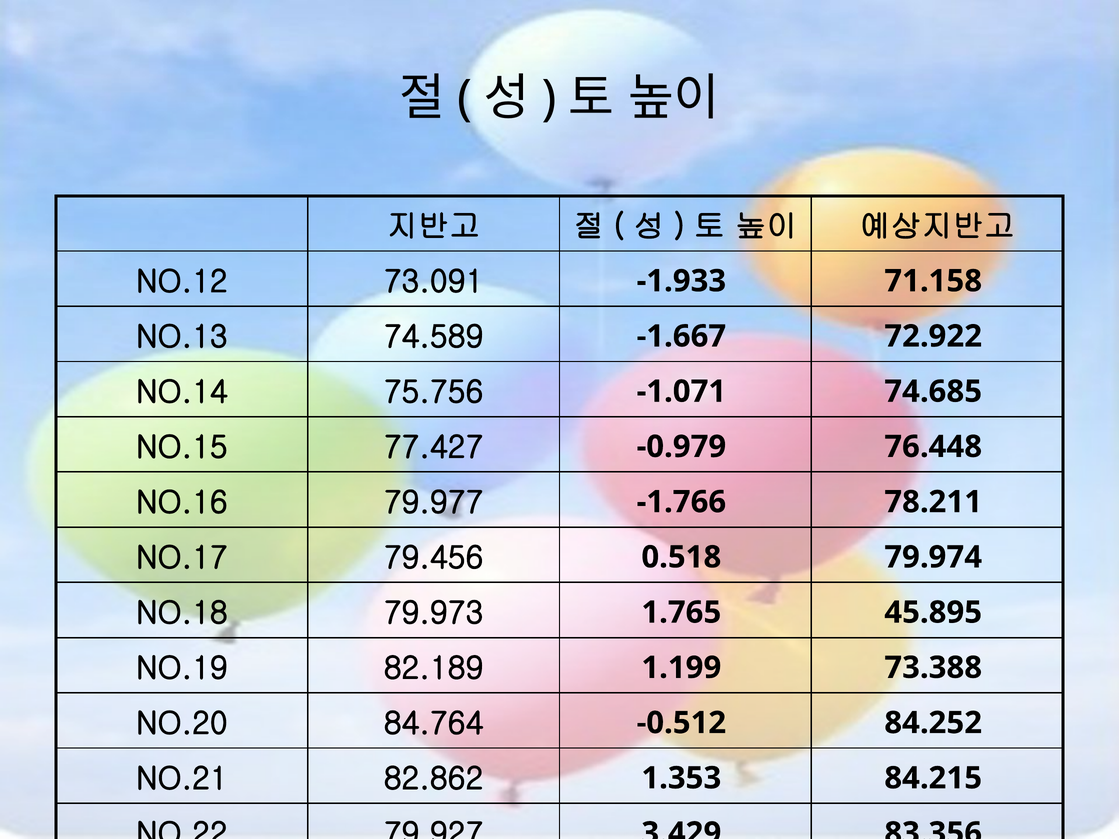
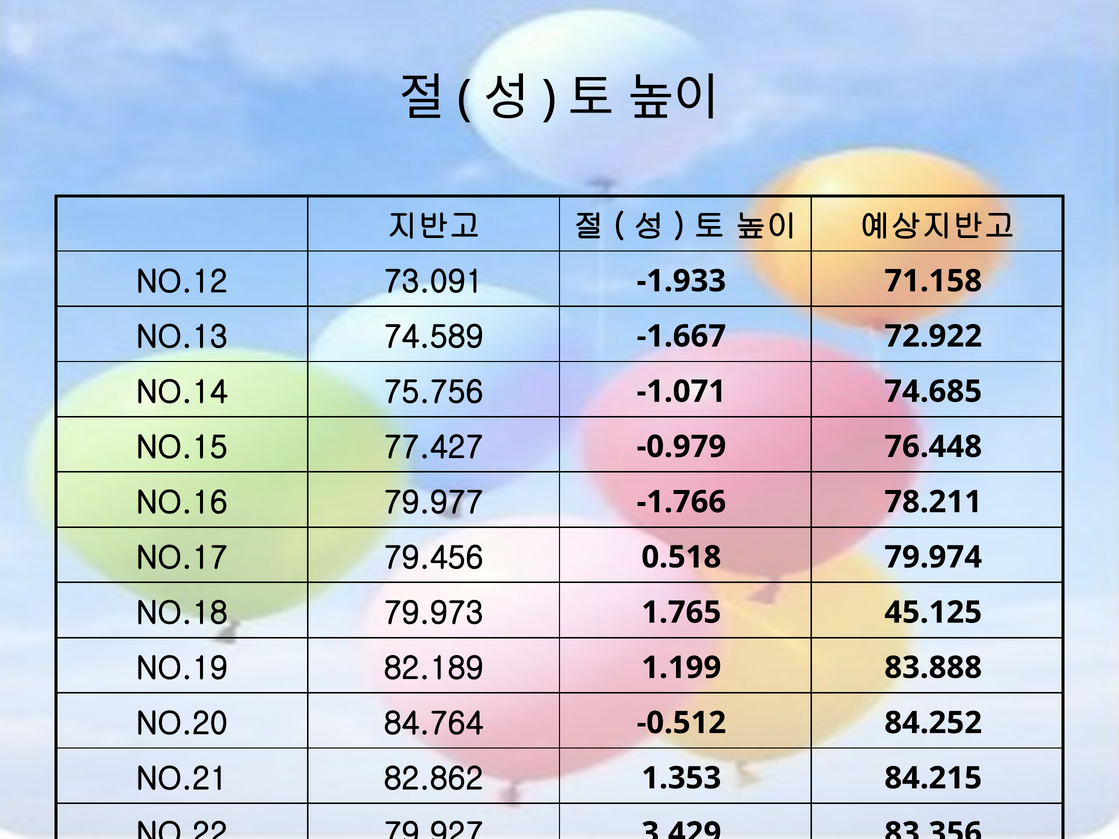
45.895: 45.895 -> 45.125
73.388: 73.388 -> 83.888
